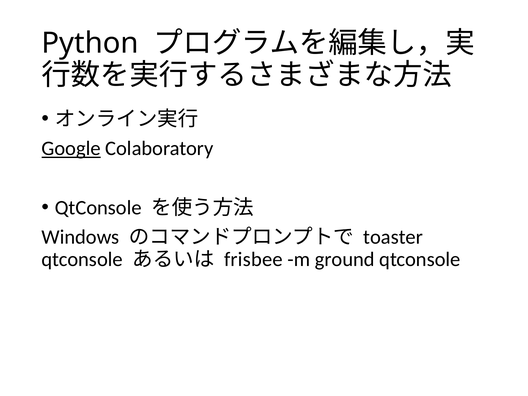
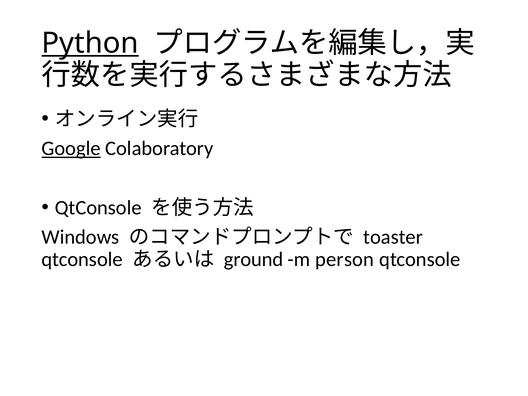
Python underline: none -> present
frisbee: frisbee -> ground
ground: ground -> person
